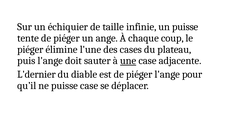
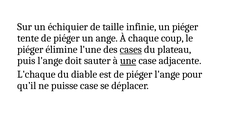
un puisse: puisse -> piéger
cases underline: none -> present
L'dernier: L'dernier -> L'chaque
